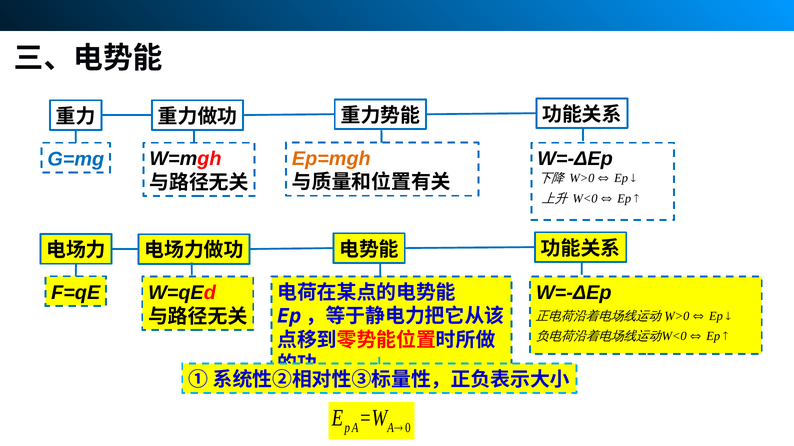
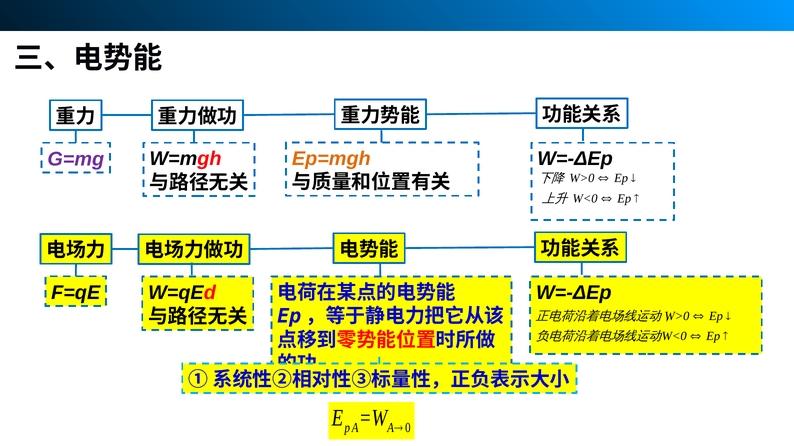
G=mg colour: blue -> purple
